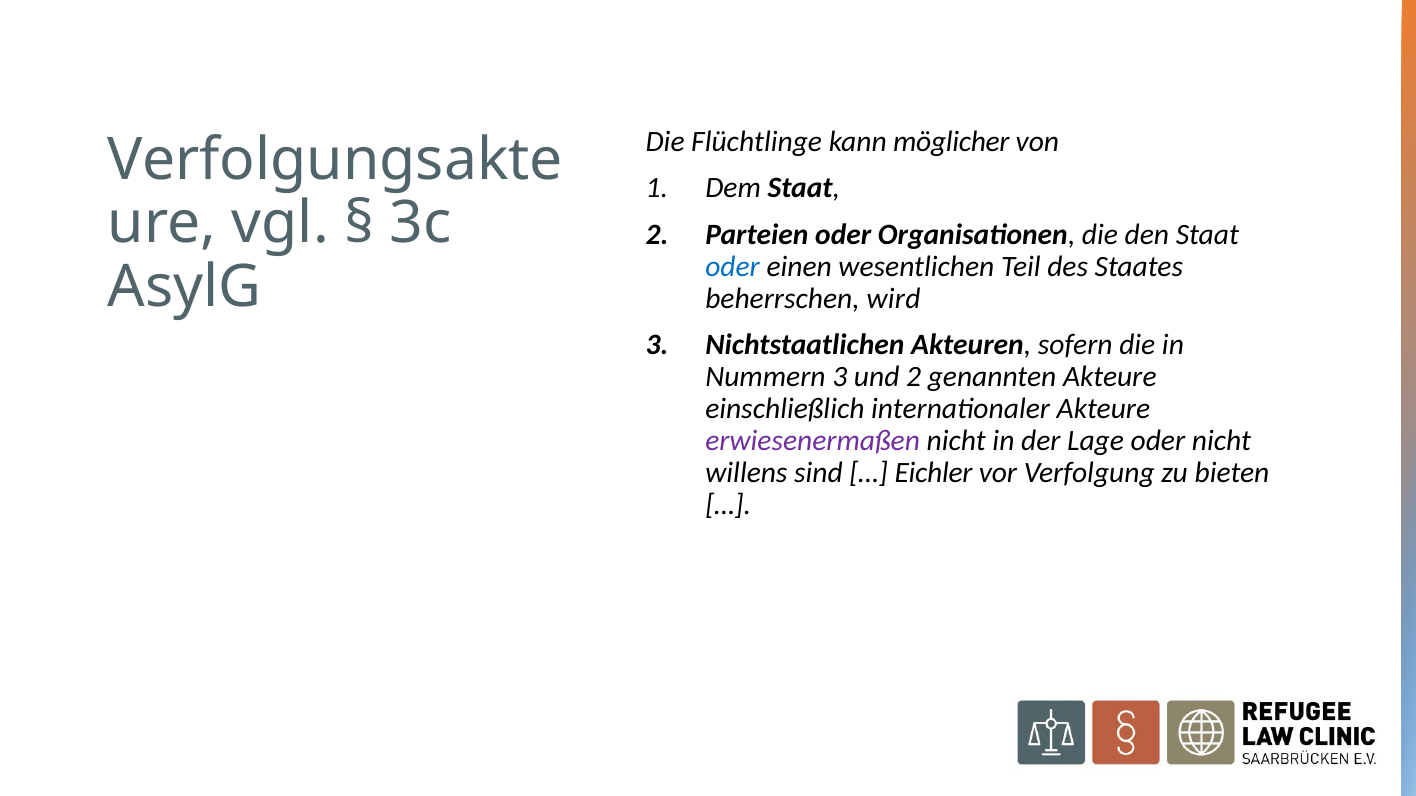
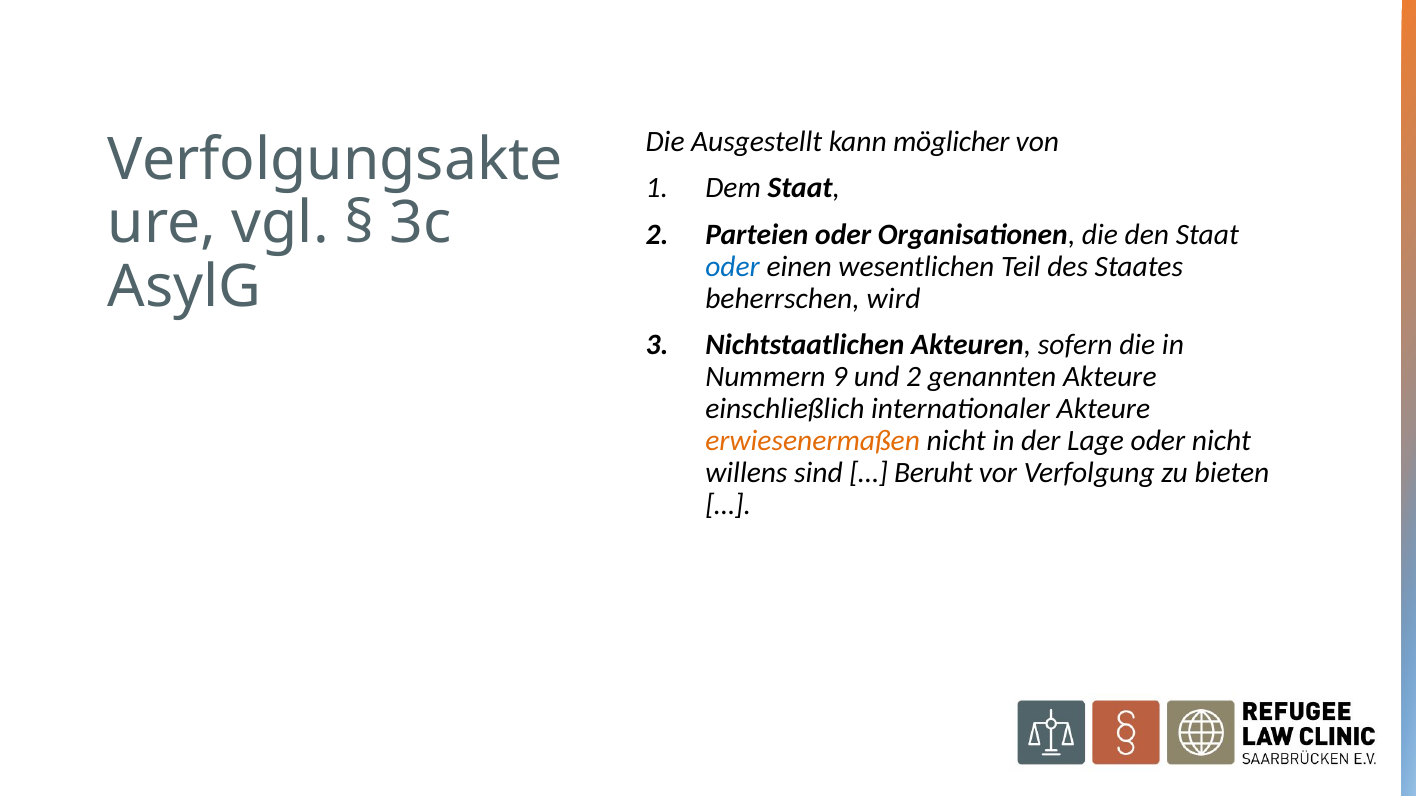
Flüchtlinge: Flüchtlinge -> Ausgestellt
Nummern 3: 3 -> 9
erwiesenermaßen colour: purple -> orange
Eichler: Eichler -> Beruht
